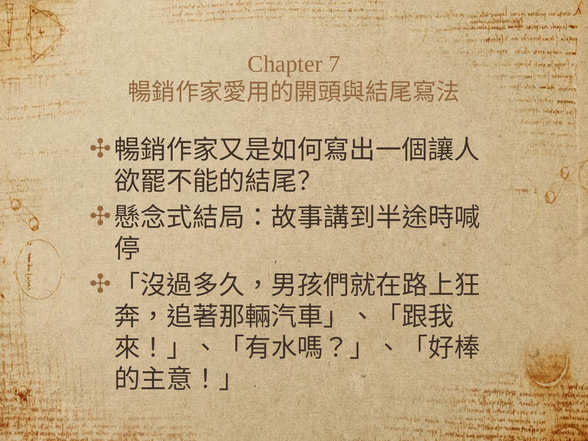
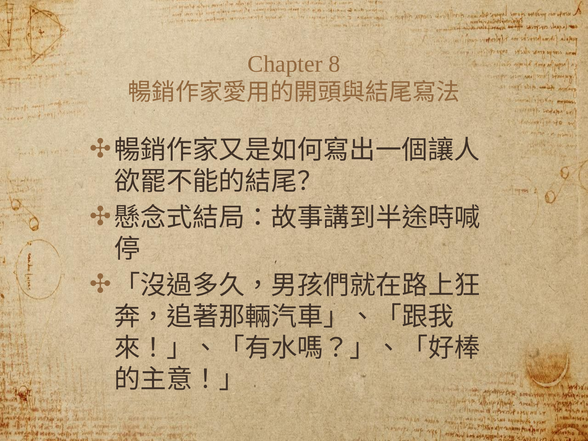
7: 7 -> 8
